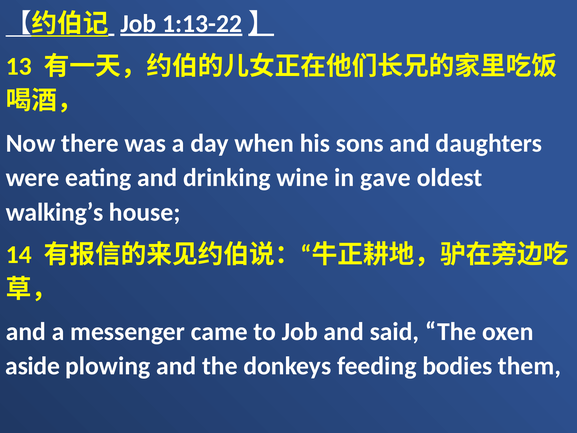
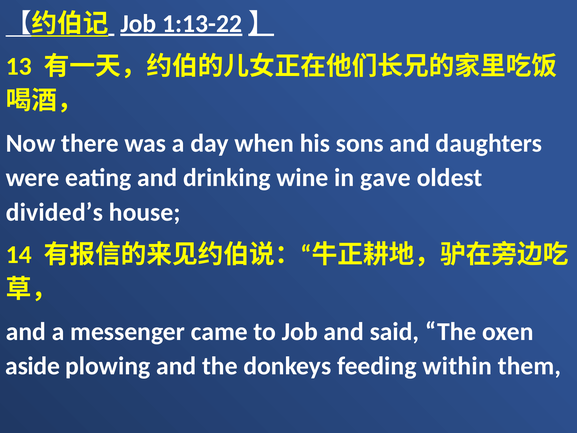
walking’s: walking’s -> divided’s
bodies: bodies -> within
